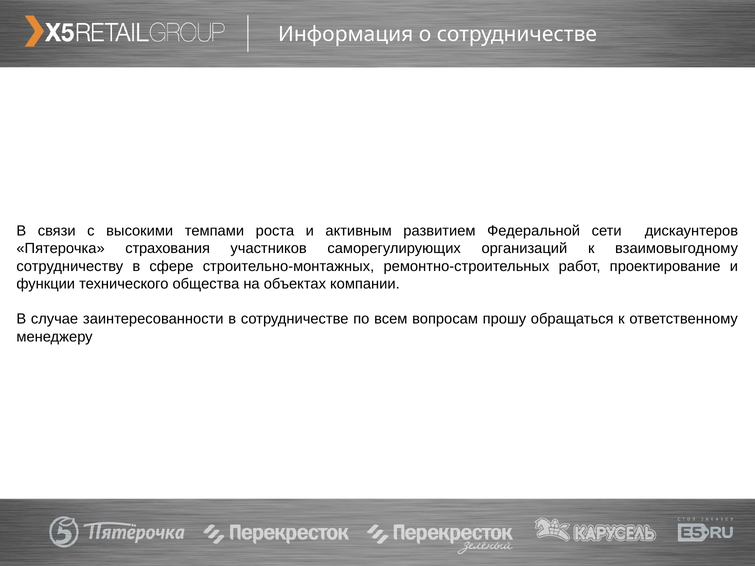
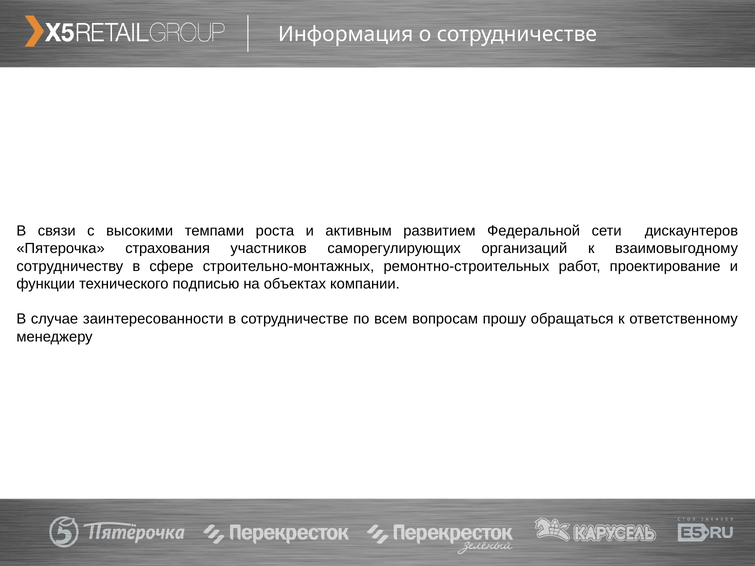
общества: общества -> подписью
